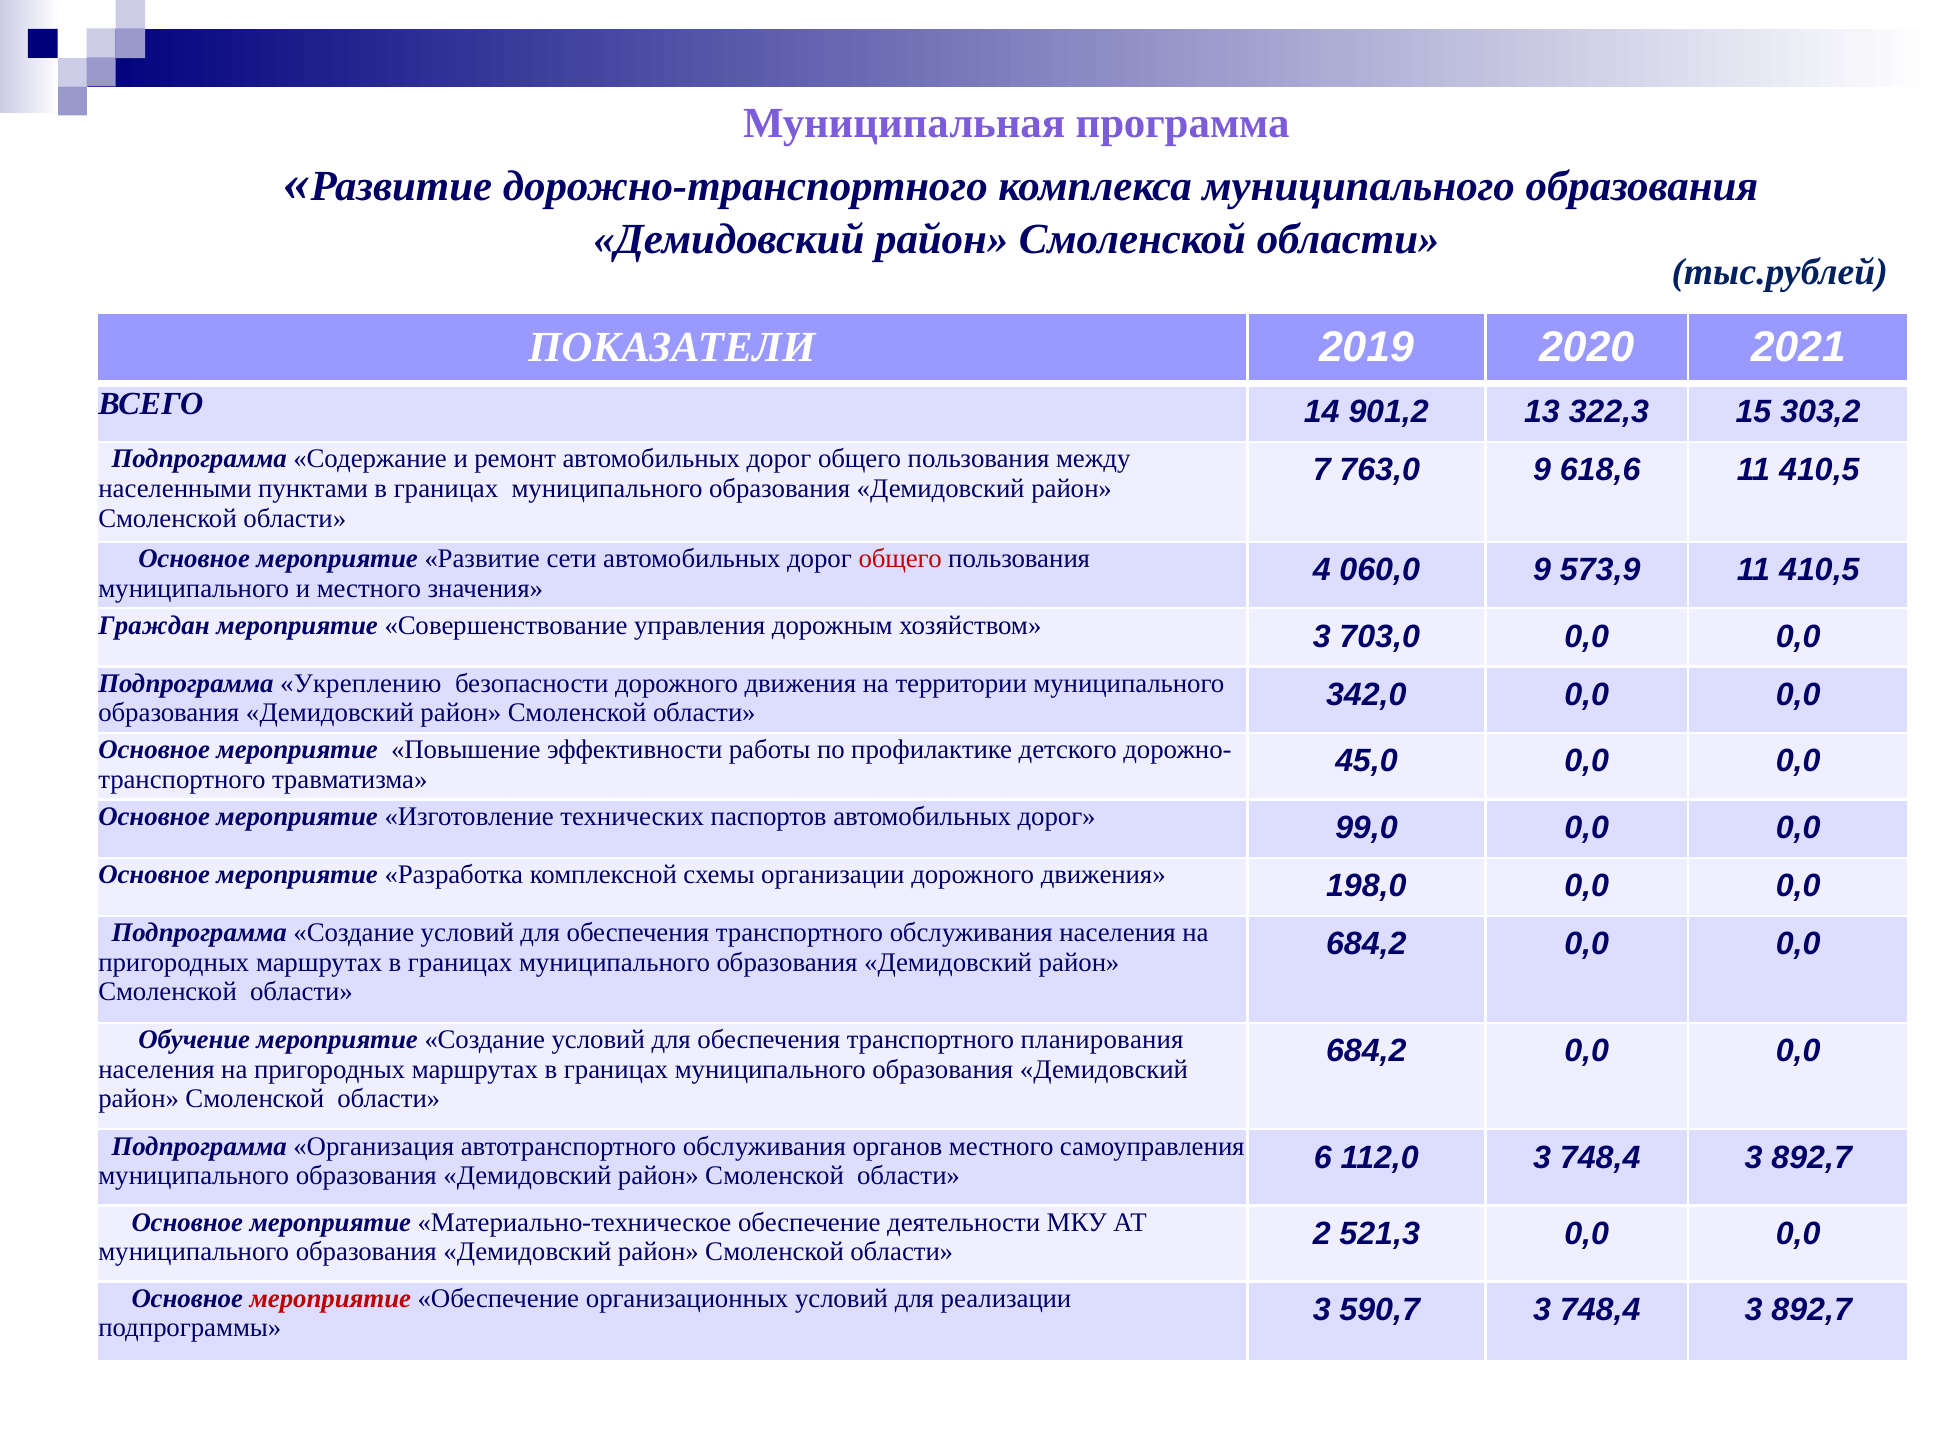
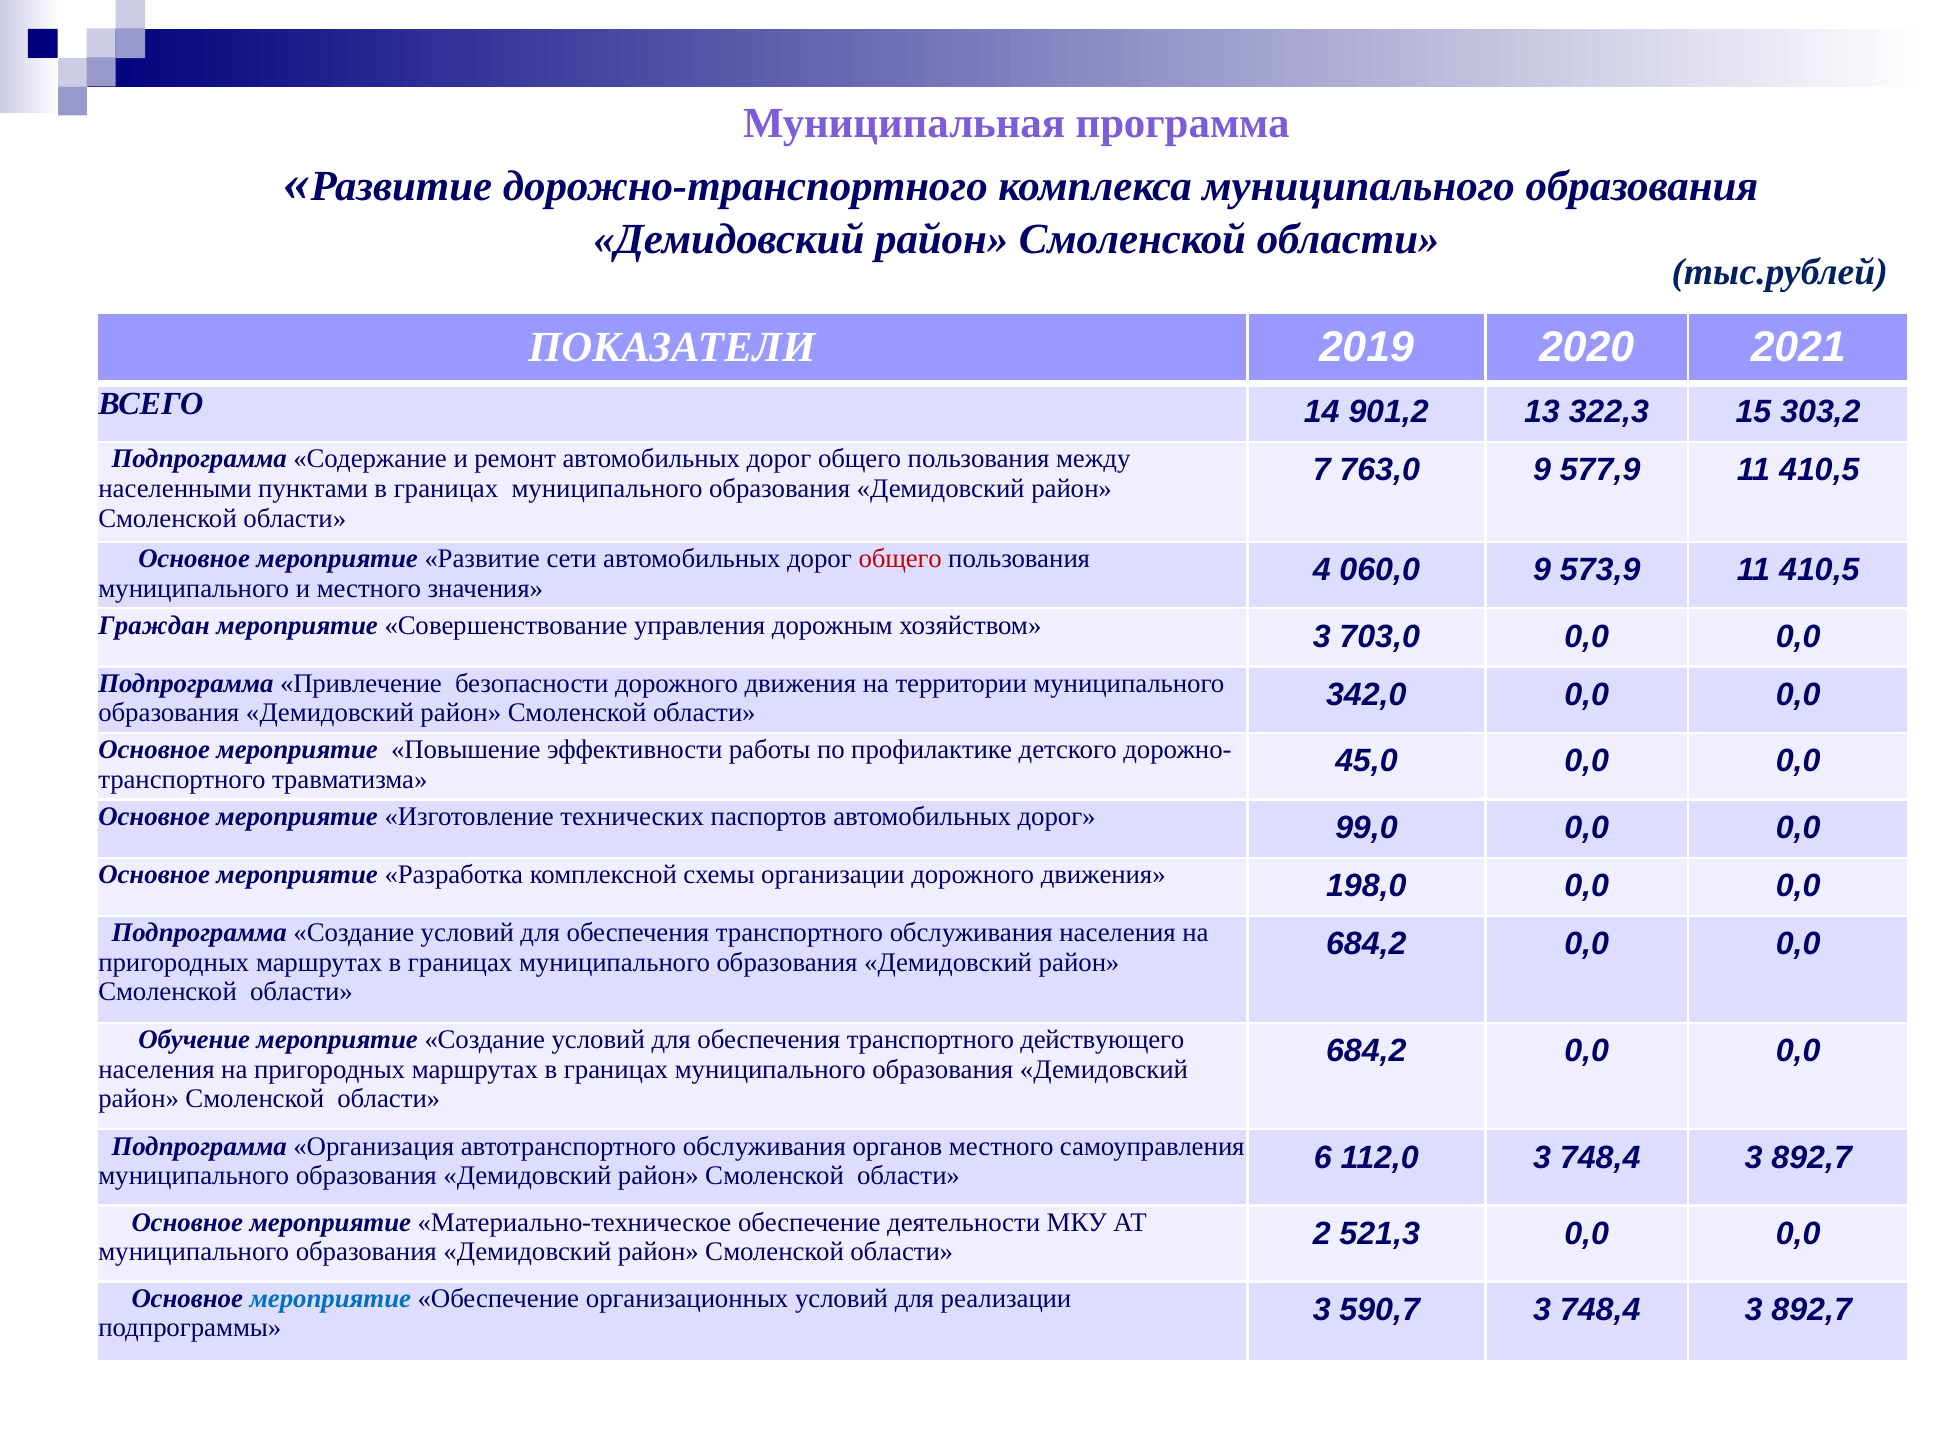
618,6: 618,6 -> 577,9
Укреплению: Укреплению -> Привлечение
планирования: планирования -> действующего
мероприятие at (330, 1298) colour: red -> blue
